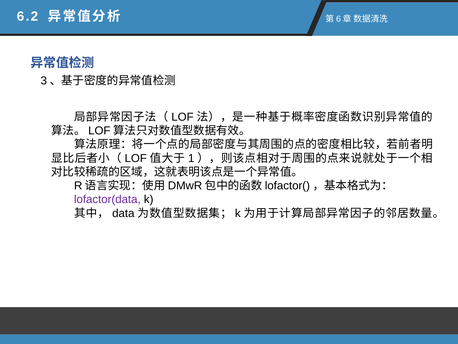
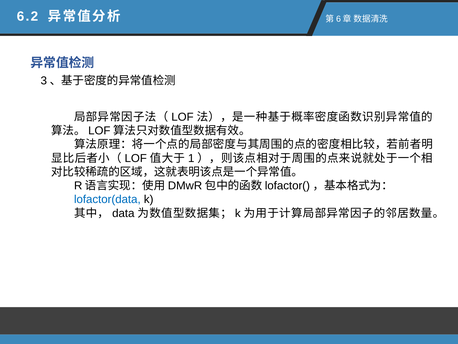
lofactor(data colour: purple -> blue
